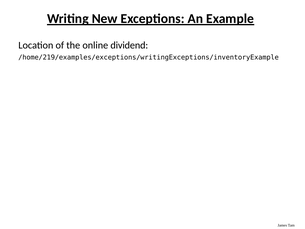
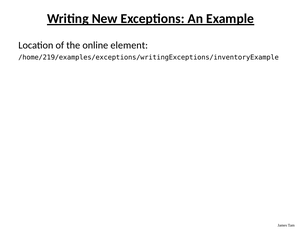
dividend: dividend -> element
